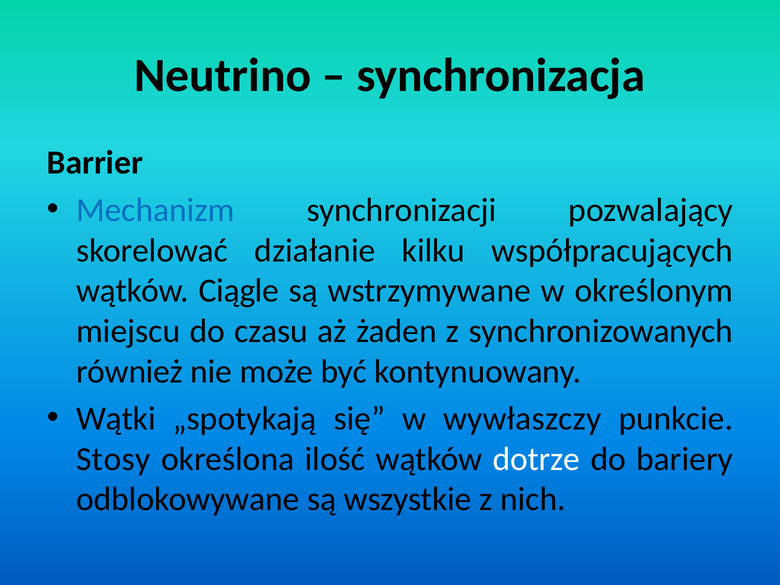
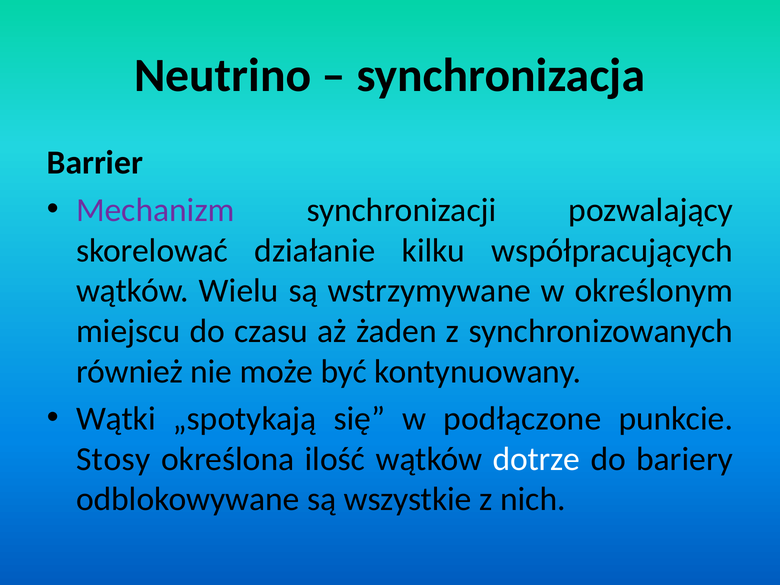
Mechanizm colour: blue -> purple
Ciągle: Ciągle -> Wielu
wywłaszczy: wywłaszczy -> podłączone
